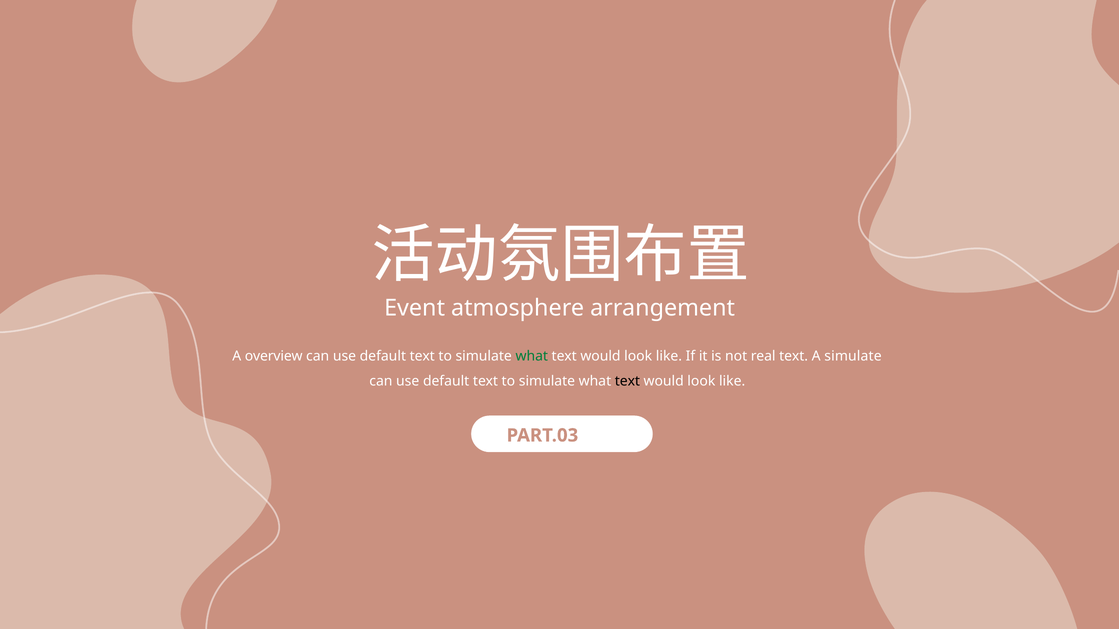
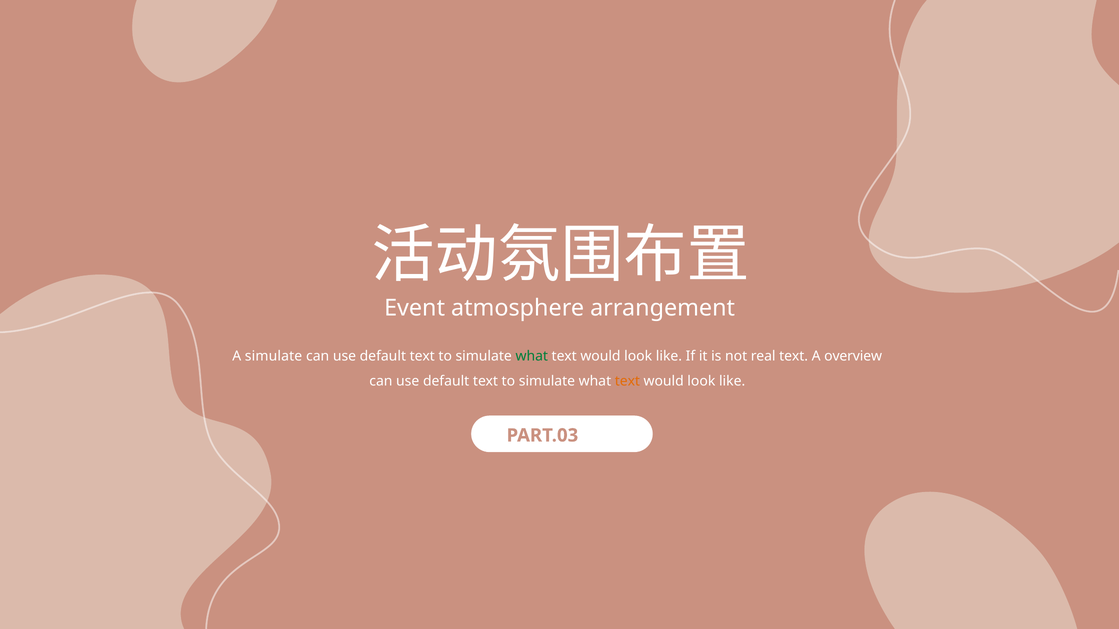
A overview: overview -> simulate
A simulate: simulate -> overview
text at (627, 381) colour: black -> orange
